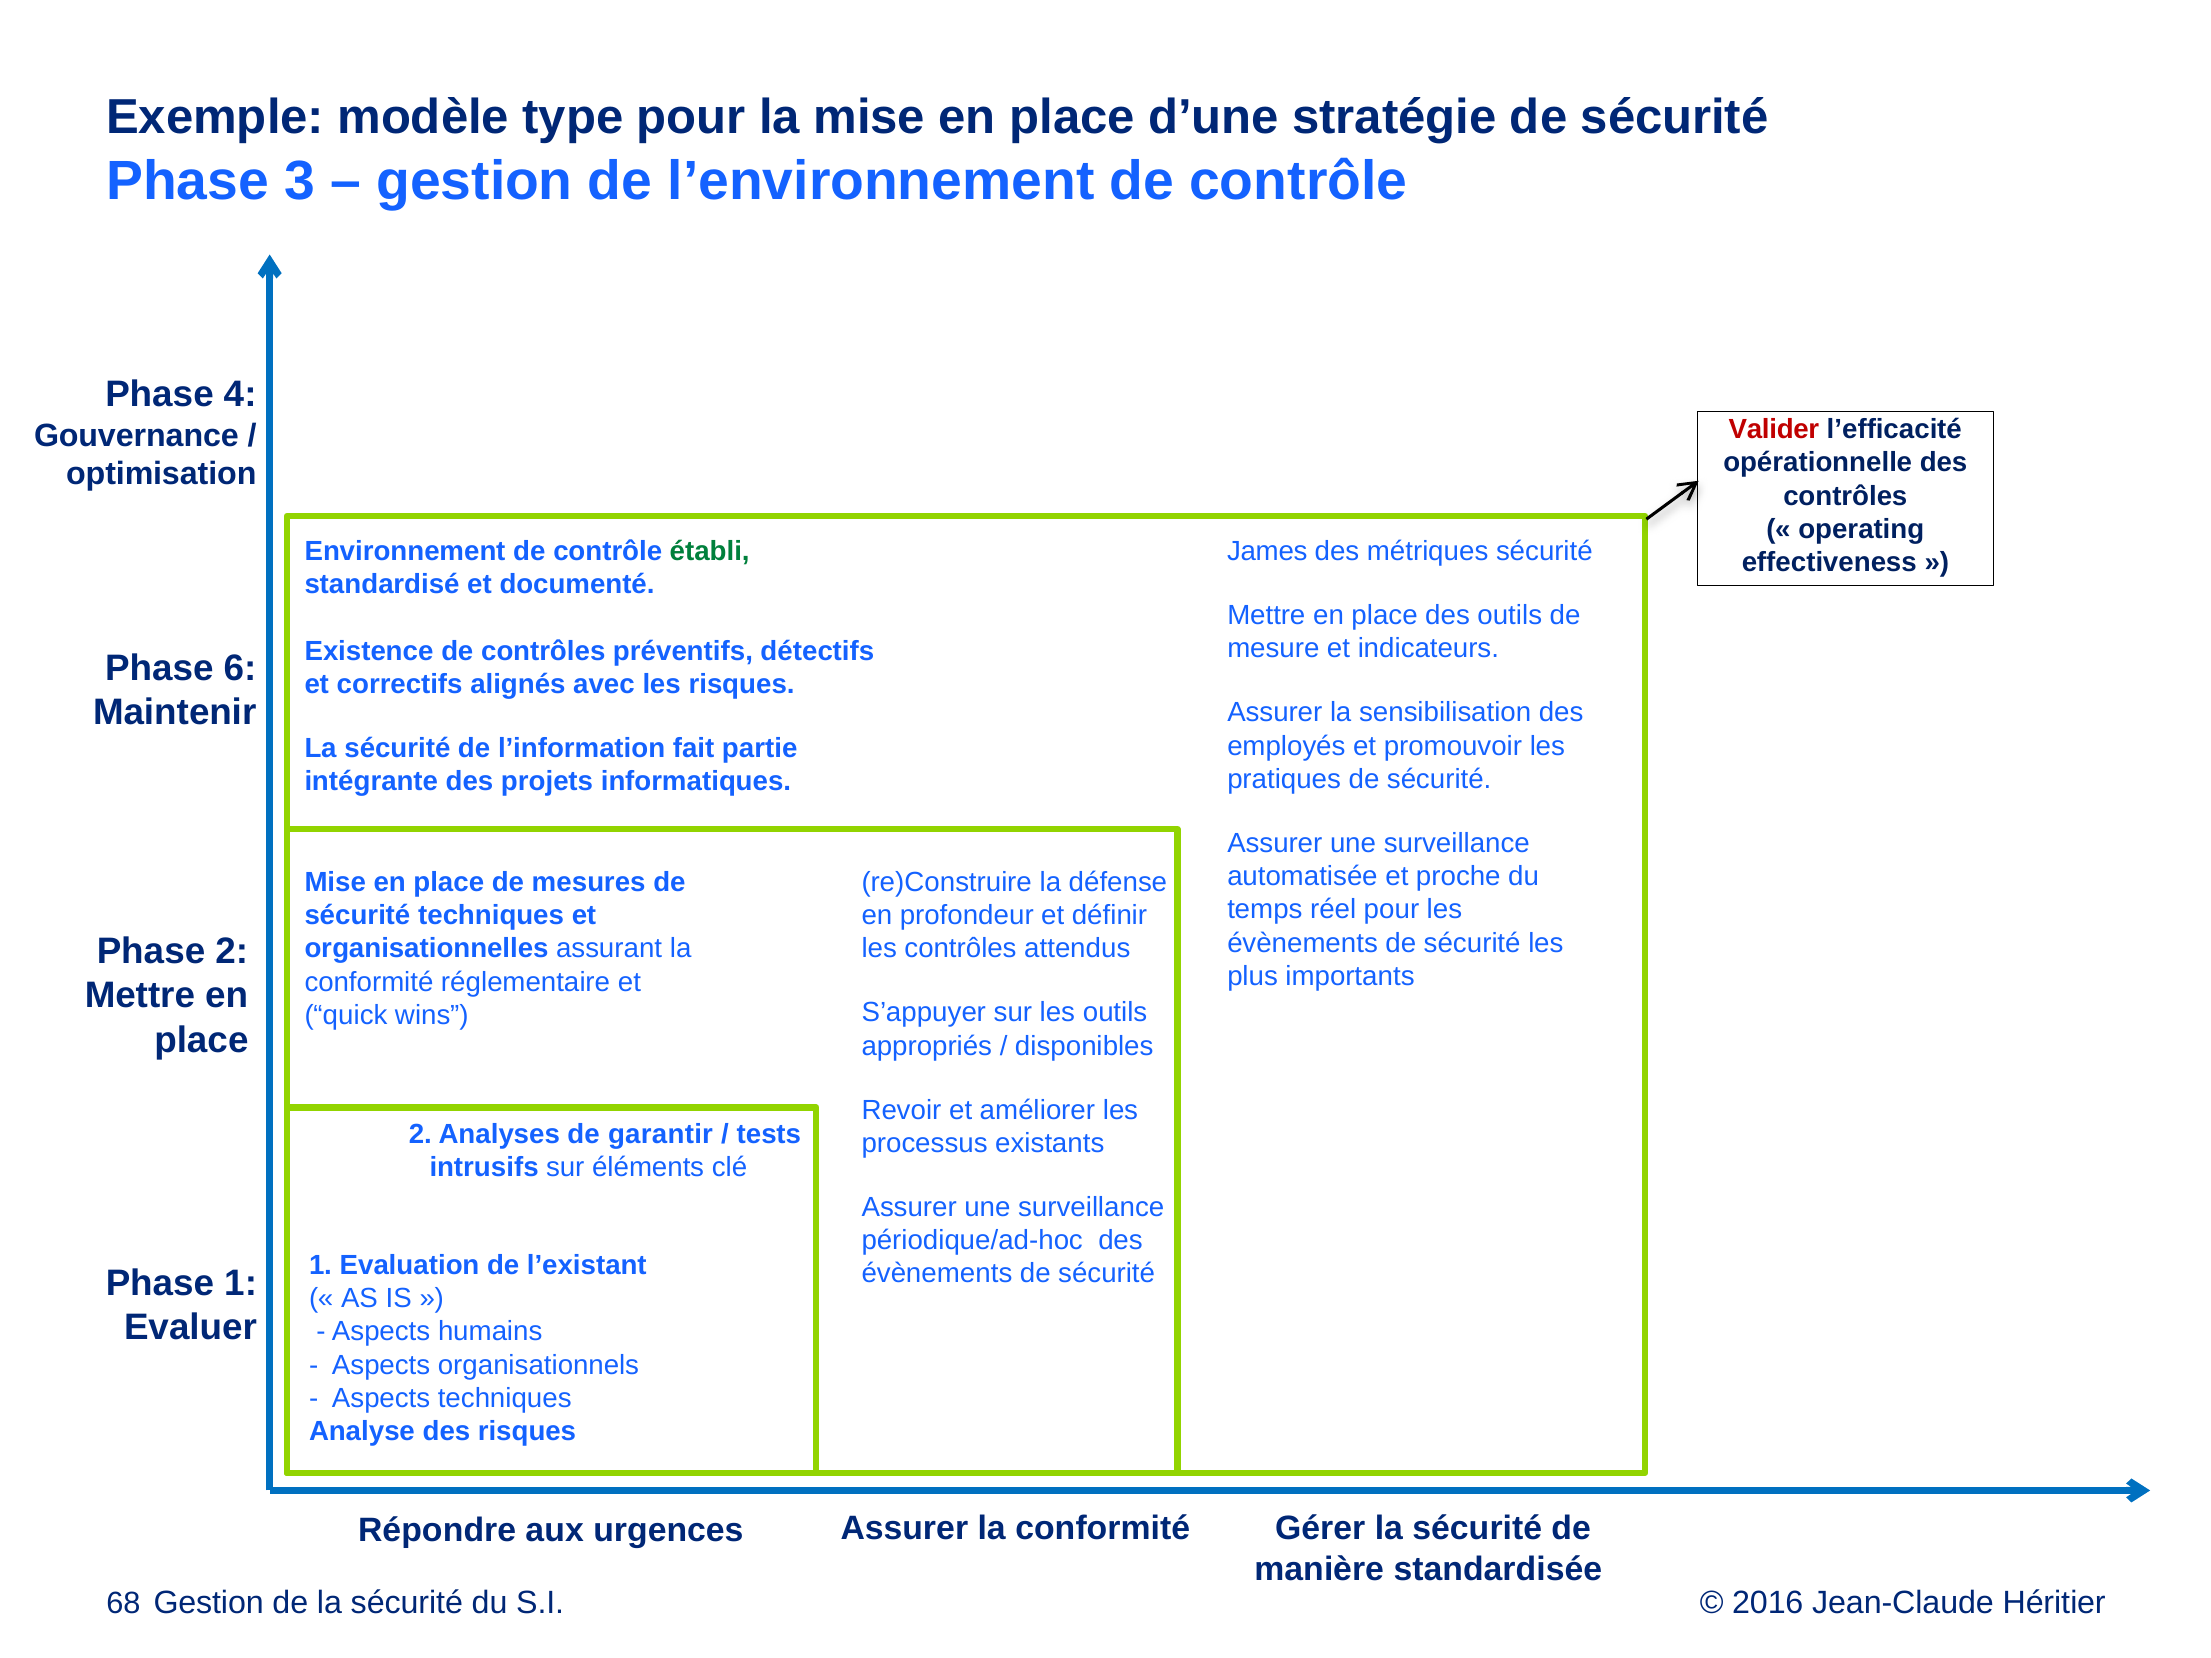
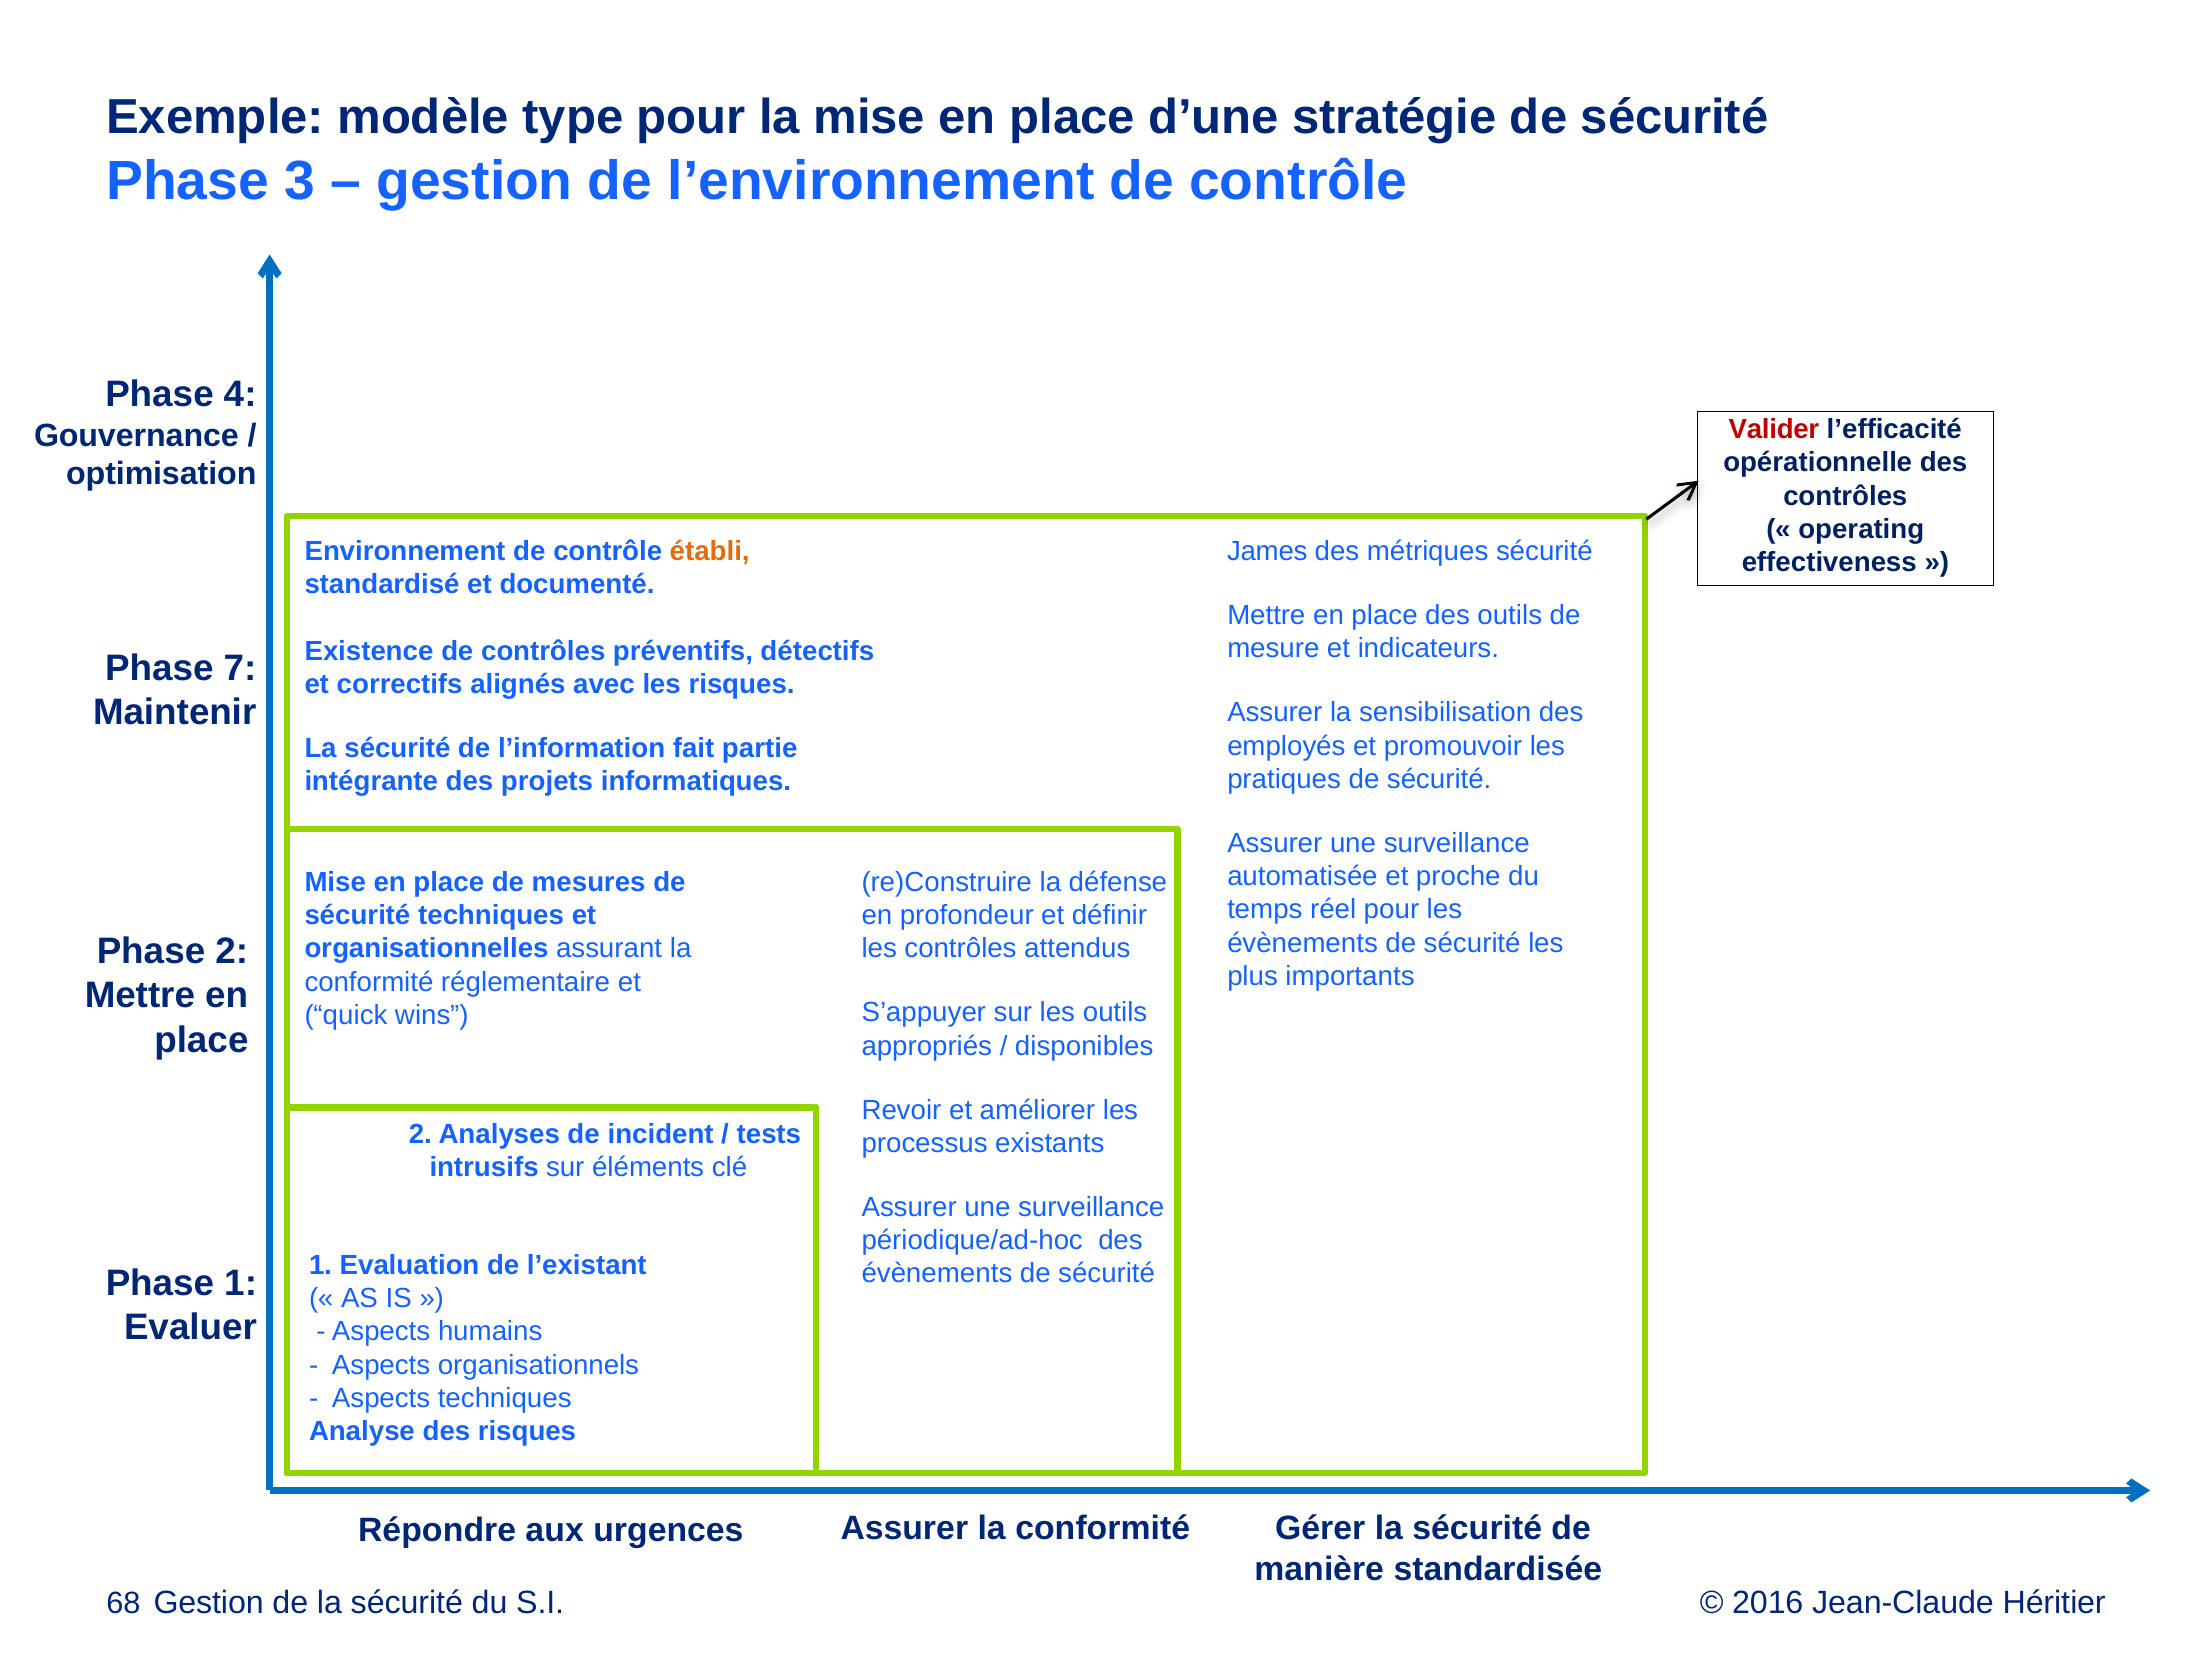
établi colour: green -> orange
6: 6 -> 7
garantir: garantir -> incident
